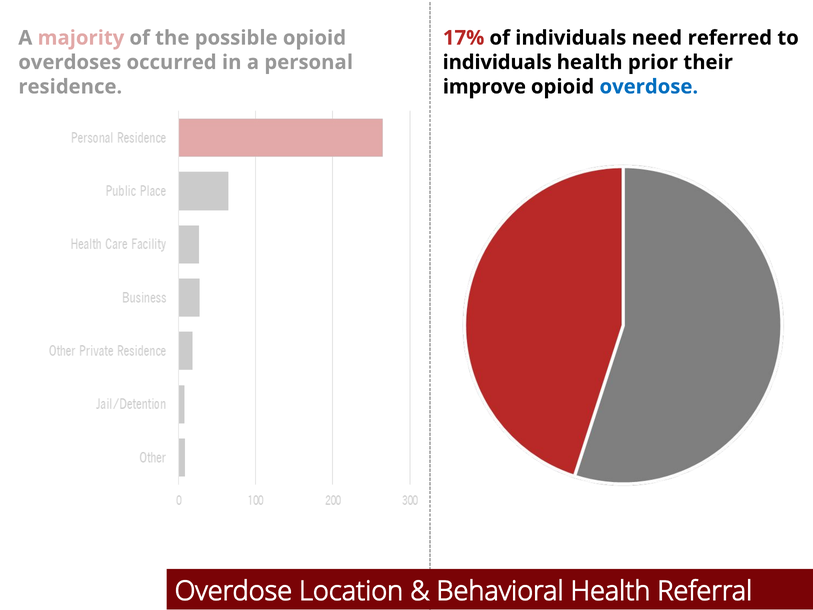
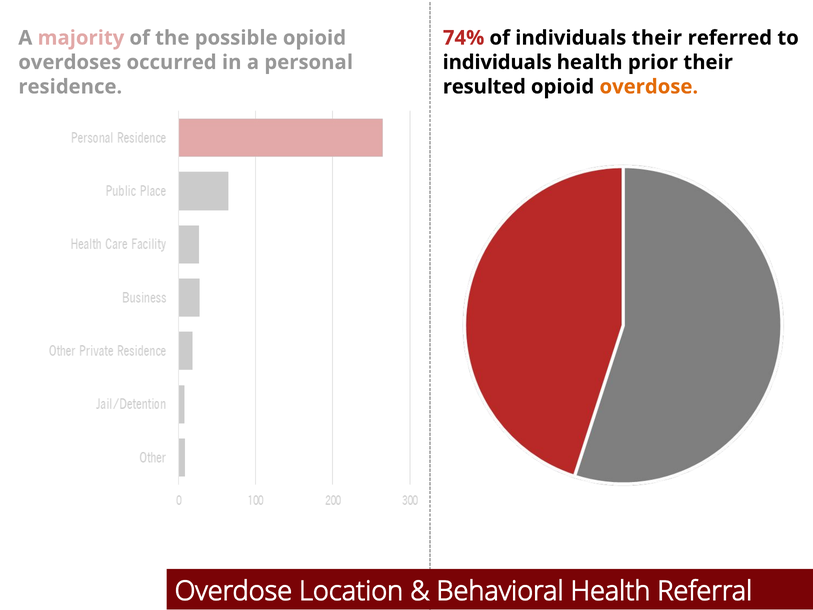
17%: 17% -> 74%
individuals need: need -> their
improve: improve -> resulted
overdose at (649, 87) colour: blue -> orange
